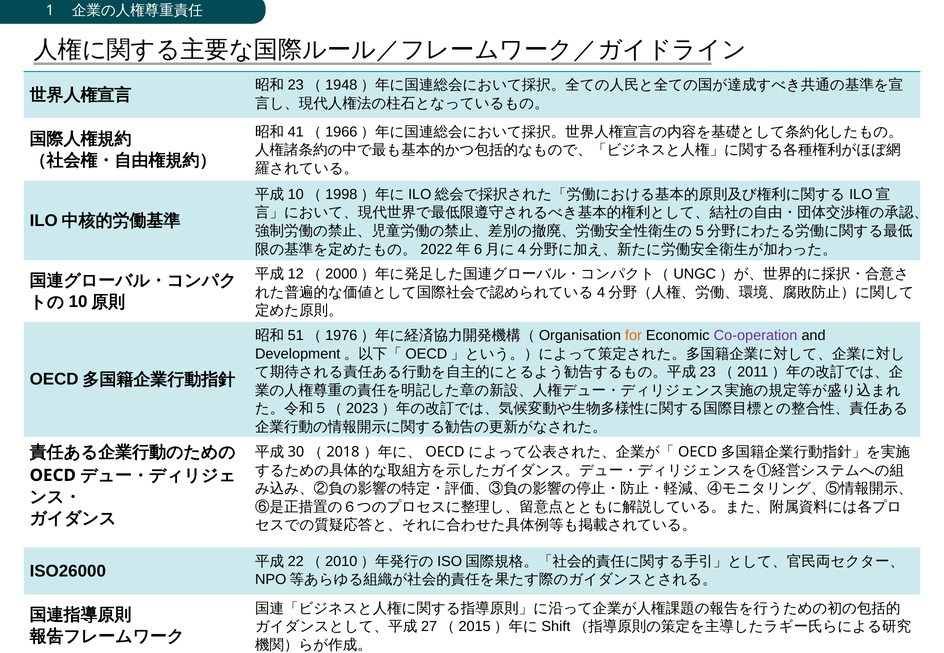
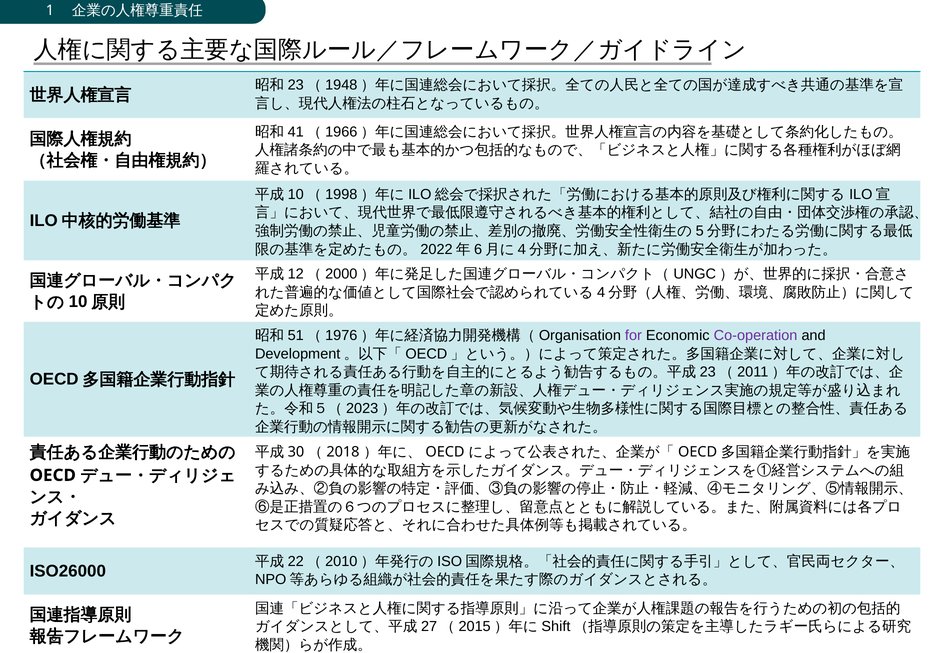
for colour: orange -> purple
